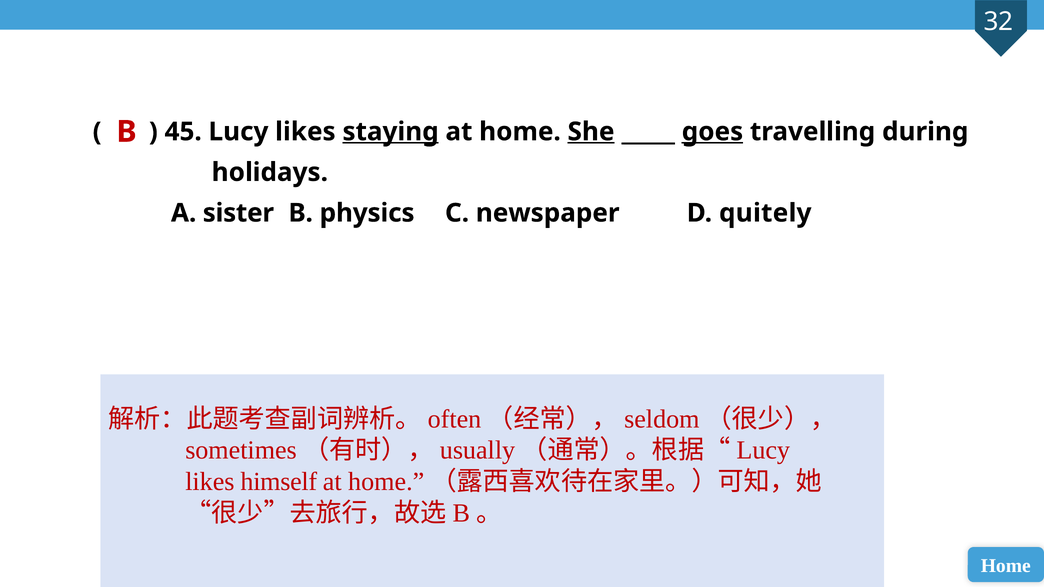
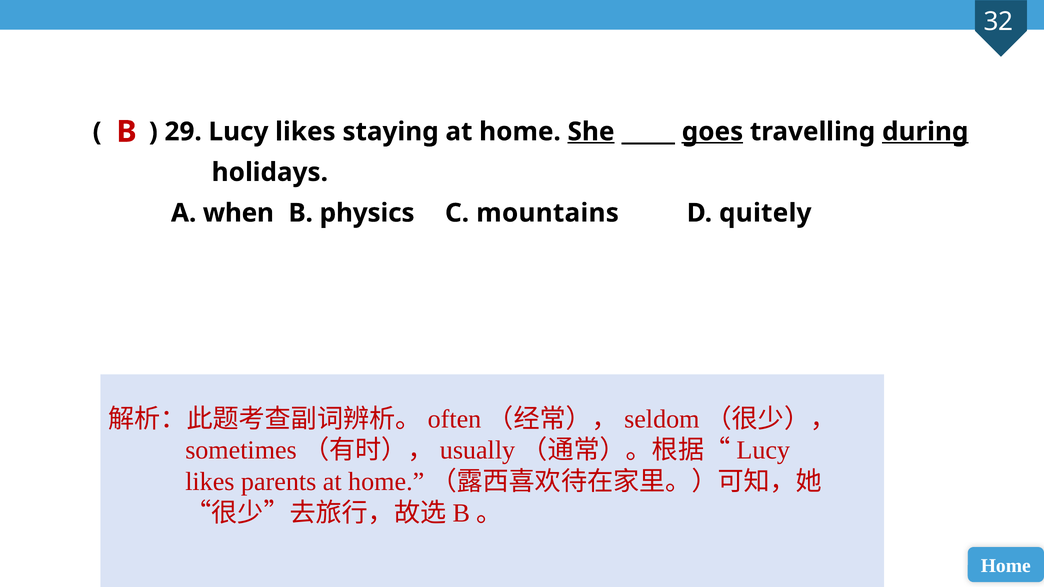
45: 45 -> 29
staying underline: present -> none
during underline: none -> present
sister: sister -> when
newspaper: newspaper -> mountains
himself: himself -> parents
